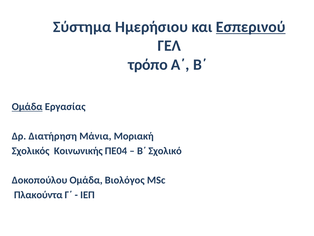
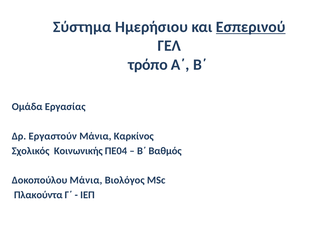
Ομάδα at (27, 107) underline: present -> none
Διατήρηση: Διατήρηση -> Εργαστούν
Μοριακή: Μοριακή -> Καρκίνος
Σχολικό: Σχολικό -> Βαθμός
Δοκοπούλου Ομάδα: Ομάδα -> Μάνια
